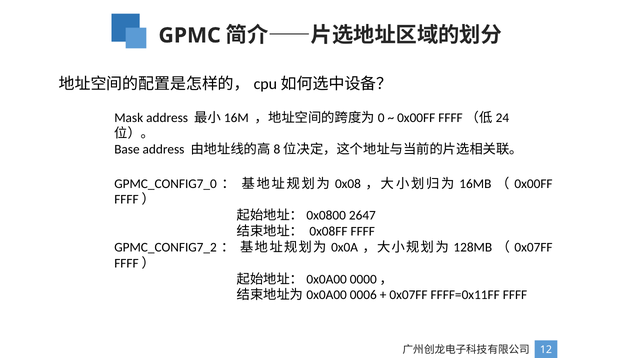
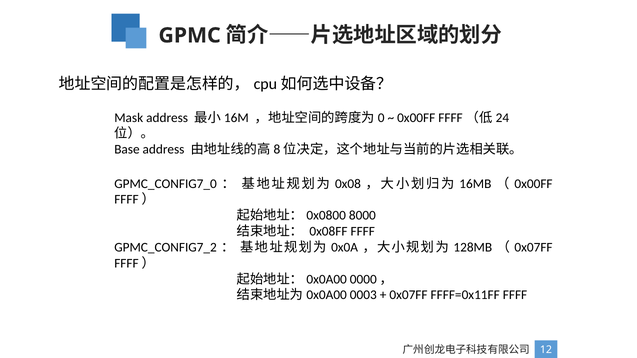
2647: 2647 -> 8000
0006: 0006 -> 0003
